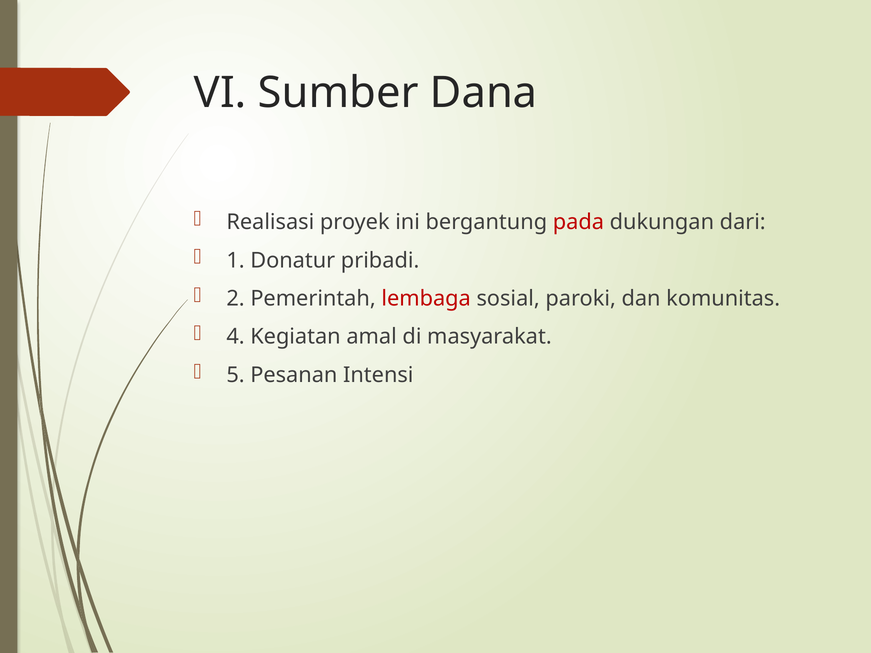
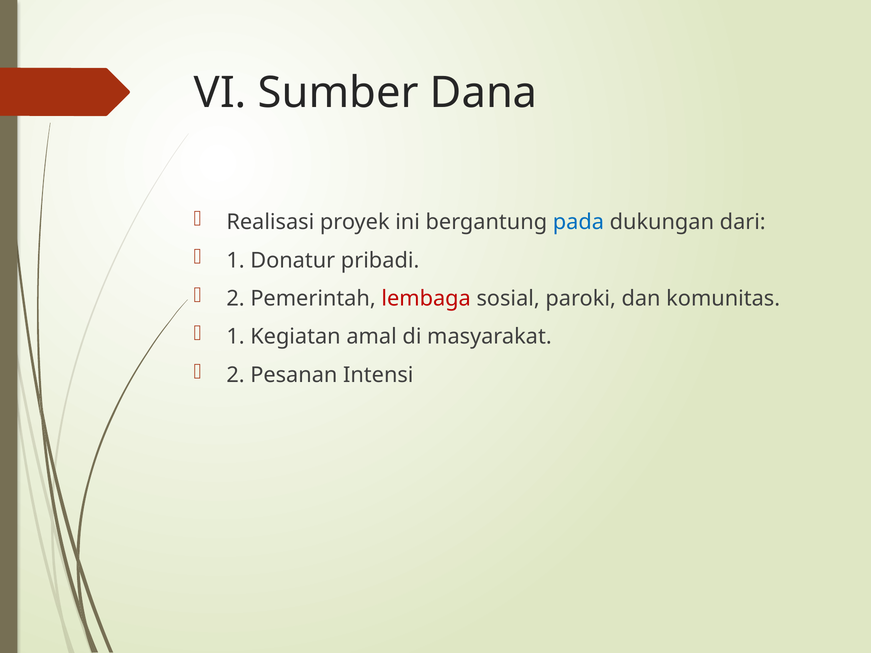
pada colour: red -> blue
4 at (236, 337): 4 -> 1
5 at (236, 375): 5 -> 2
